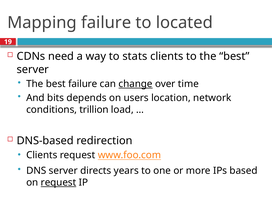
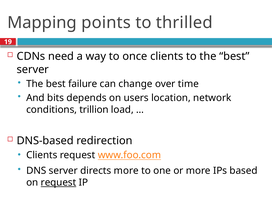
Mapping failure: failure -> points
located: located -> thrilled
stats: stats -> once
change underline: present -> none
directs years: years -> more
